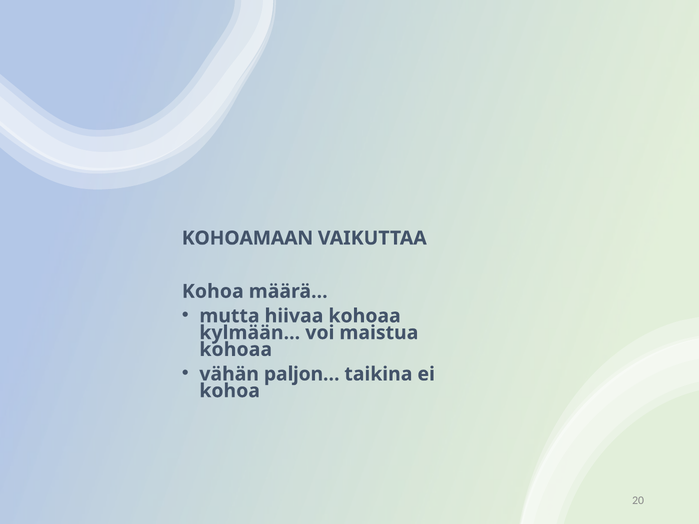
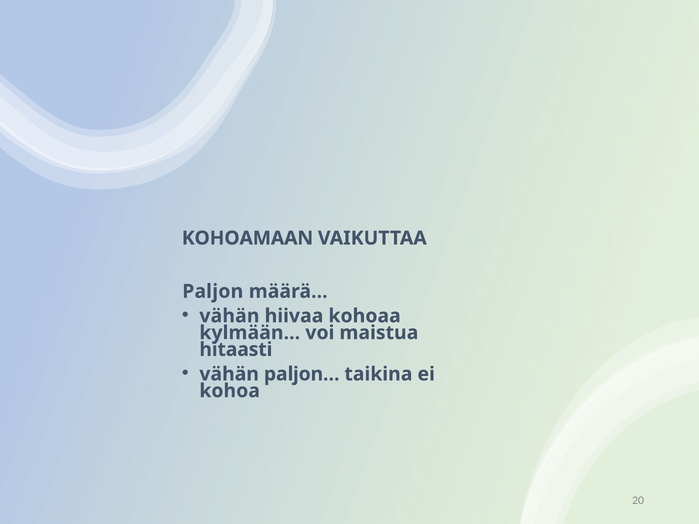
Kohoa at (213, 292): Kohoa -> Paljon
mutta at (229, 316): mutta -> vähän
kohoaa at (236, 350): kohoaa -> hitaasti
